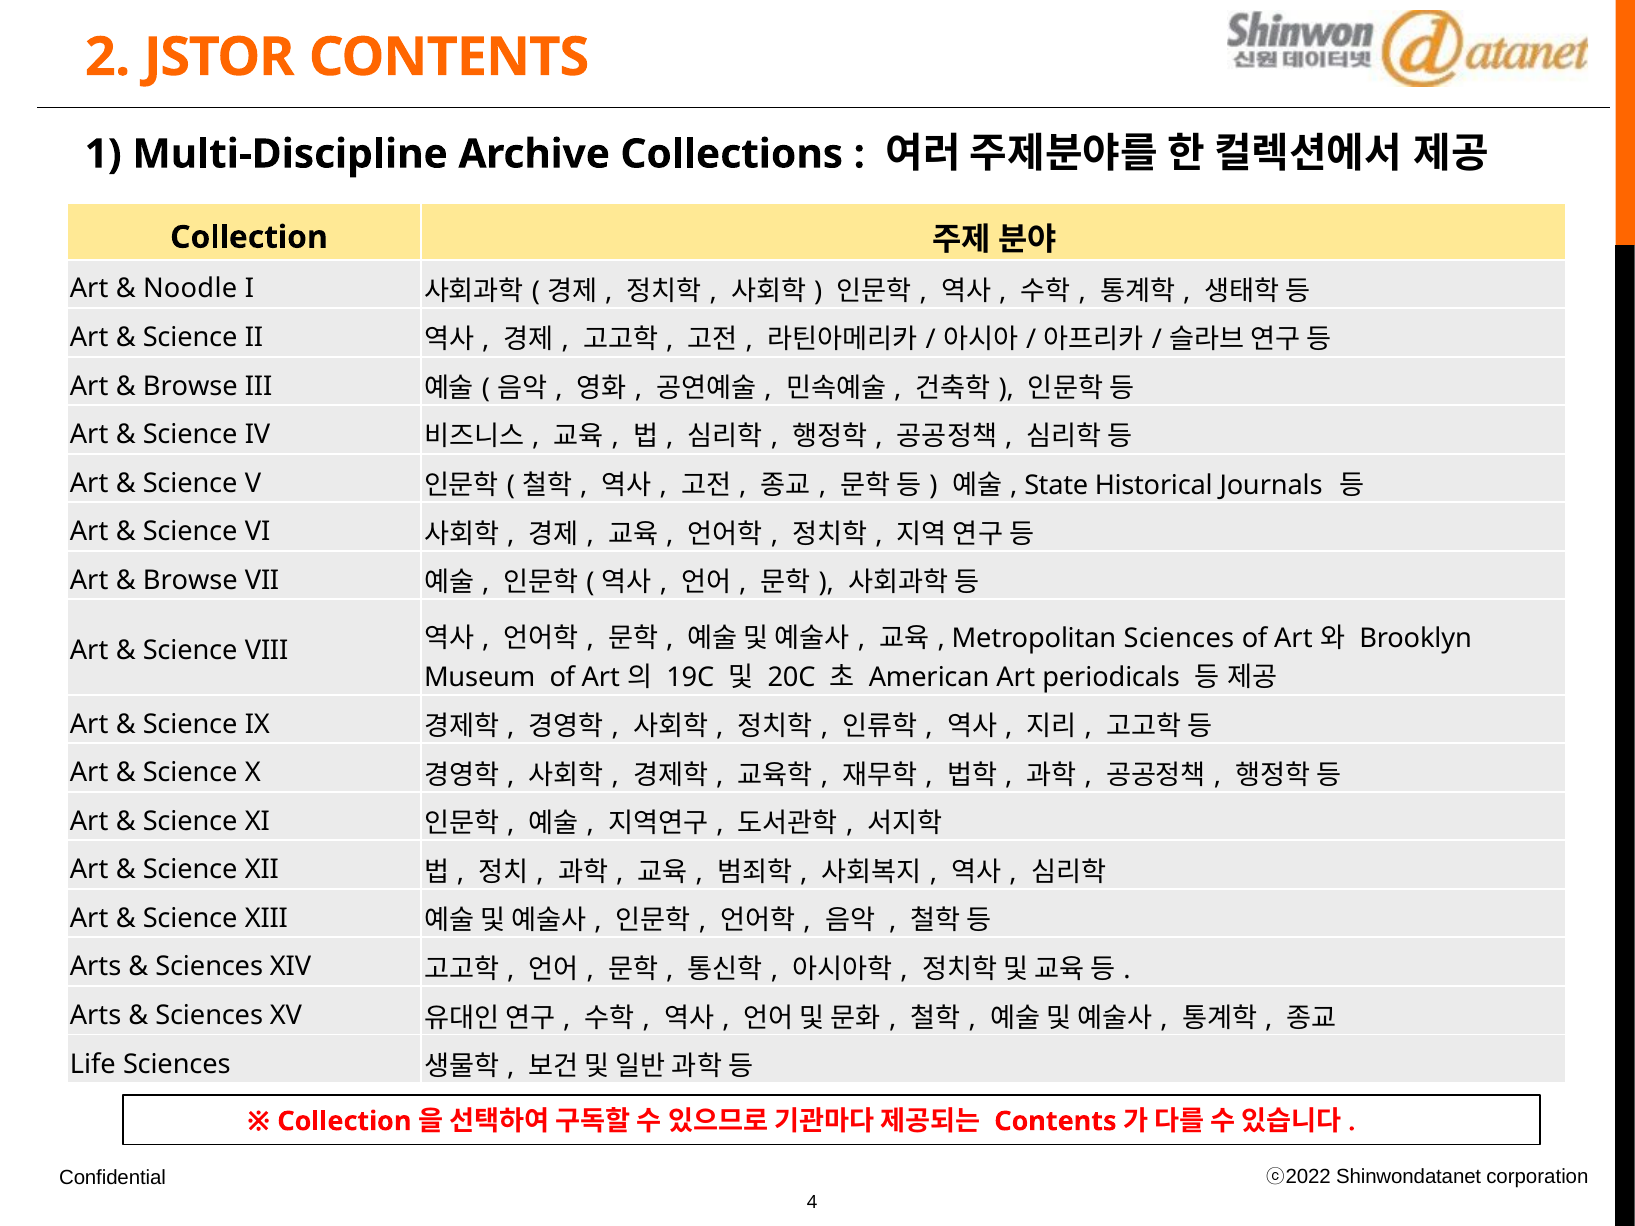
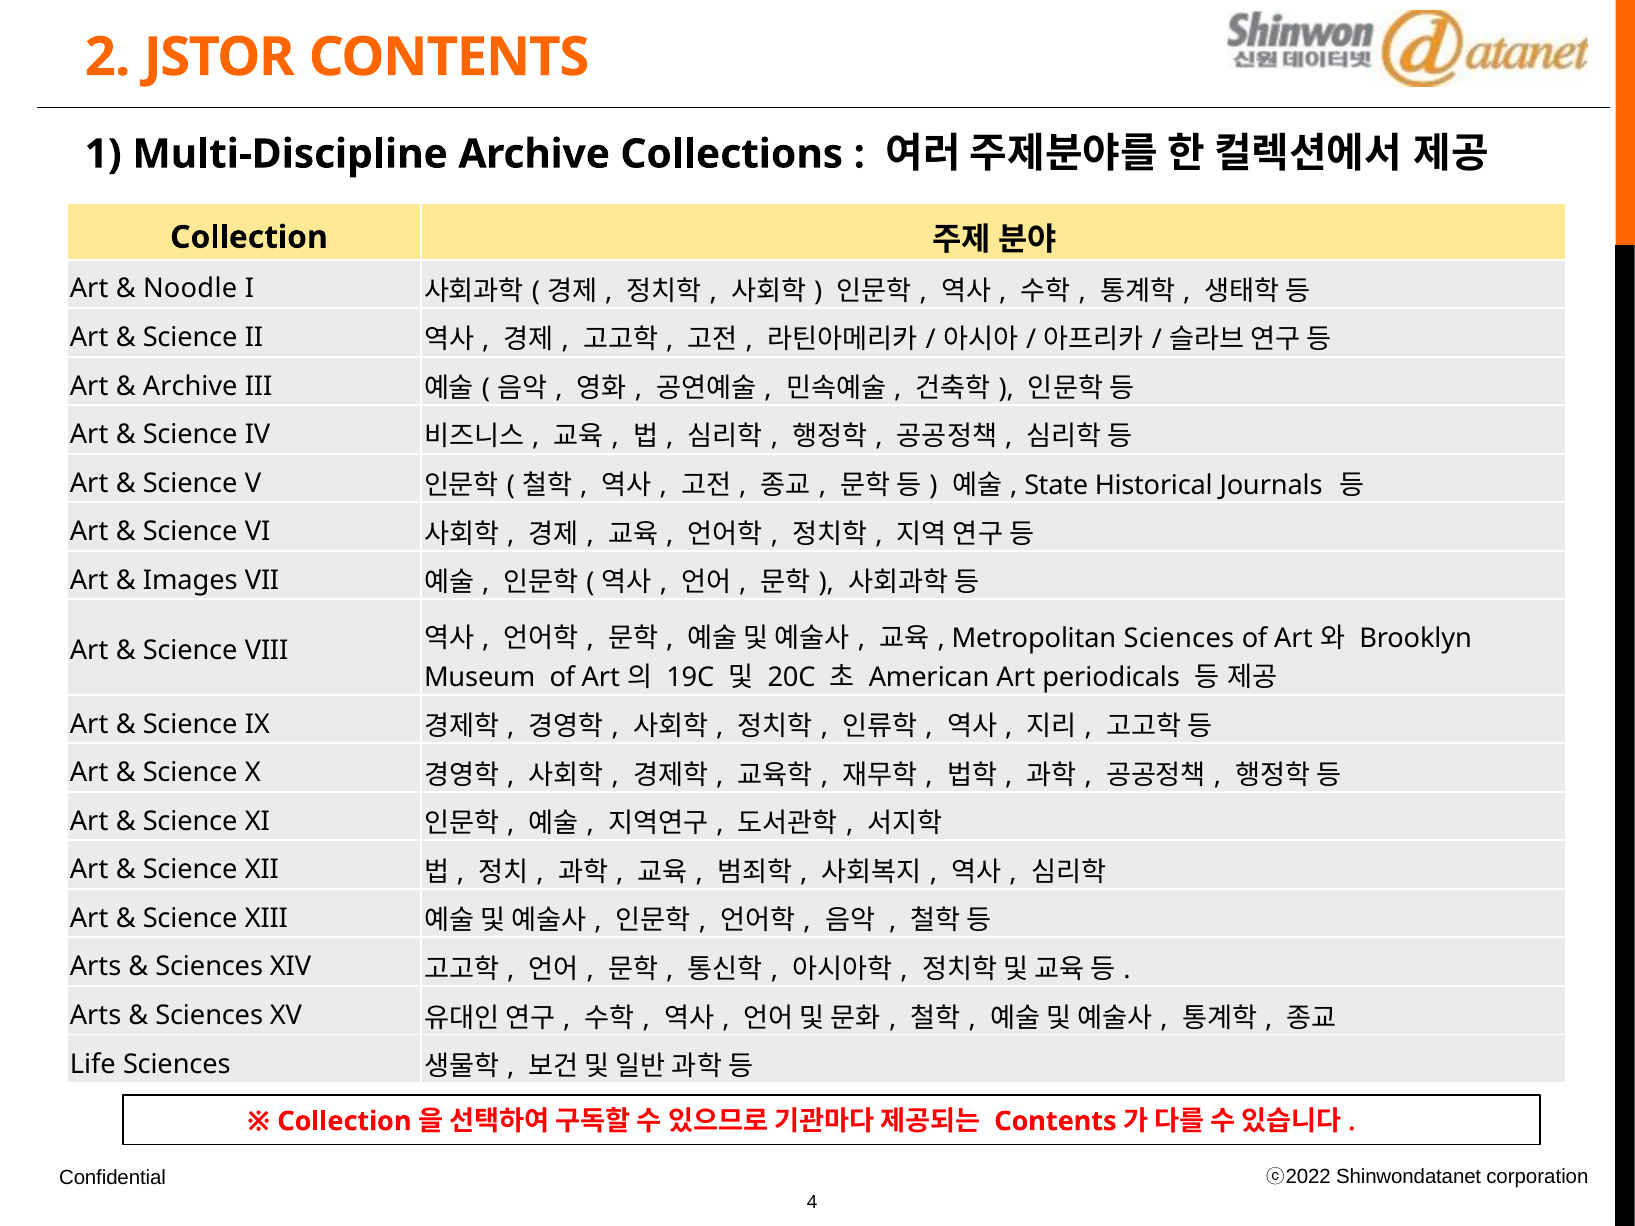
Browse at (190, 386): Browse -> Archive
Browse at (190, 580): Browse -> Images
